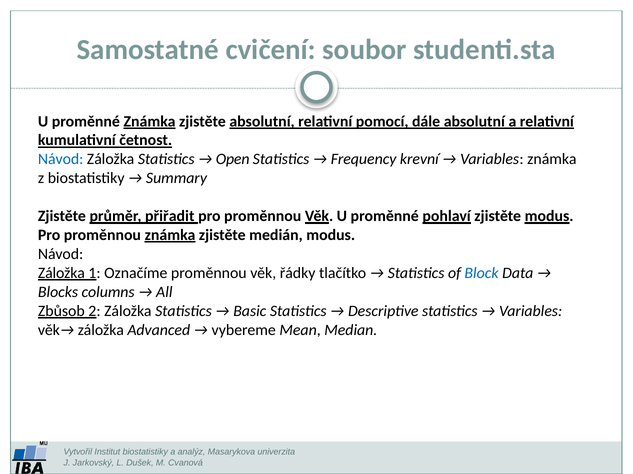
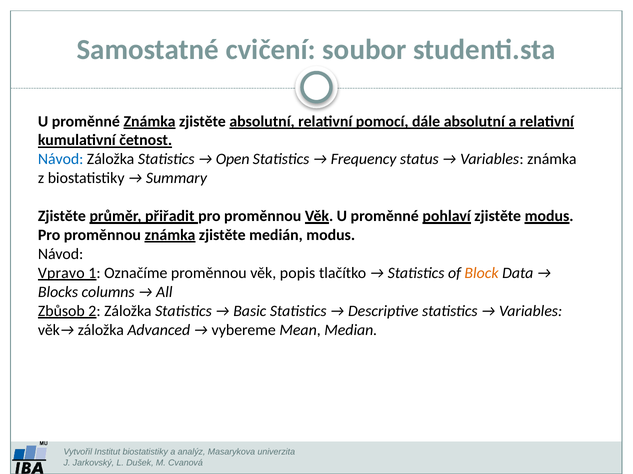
krevní: krevní -> status
Záložka at (61, 273): Záložka -> Vpravo
řádky: řádky -> popis
Block colour: blue -> orange
